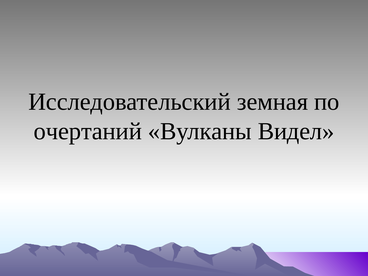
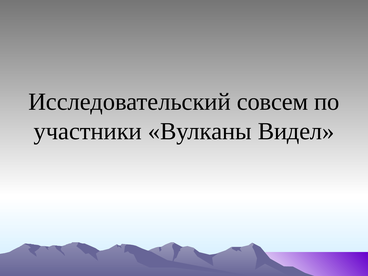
земная: земная -> совсем
очертаний: очертаний -> участники
